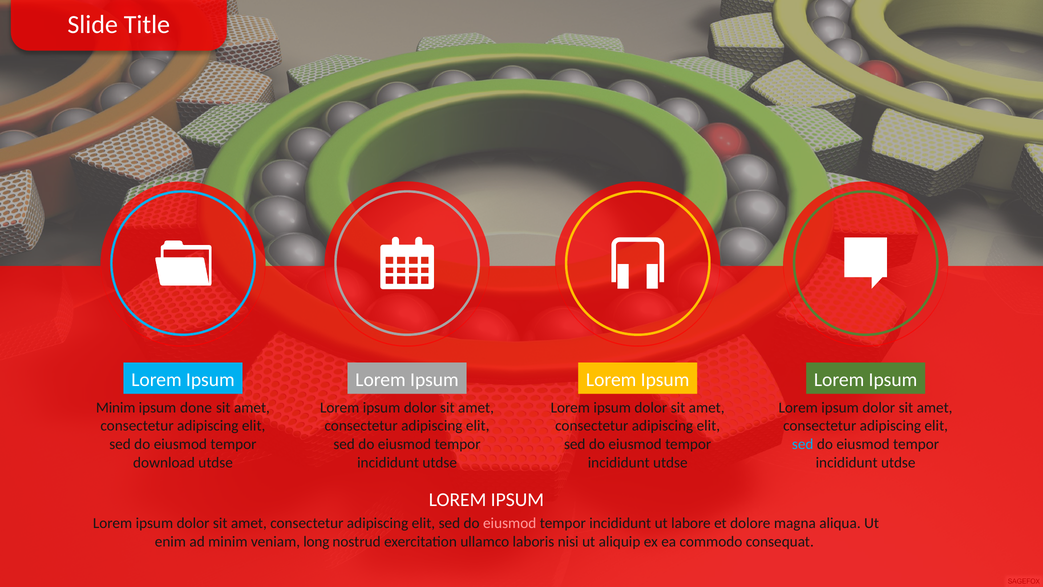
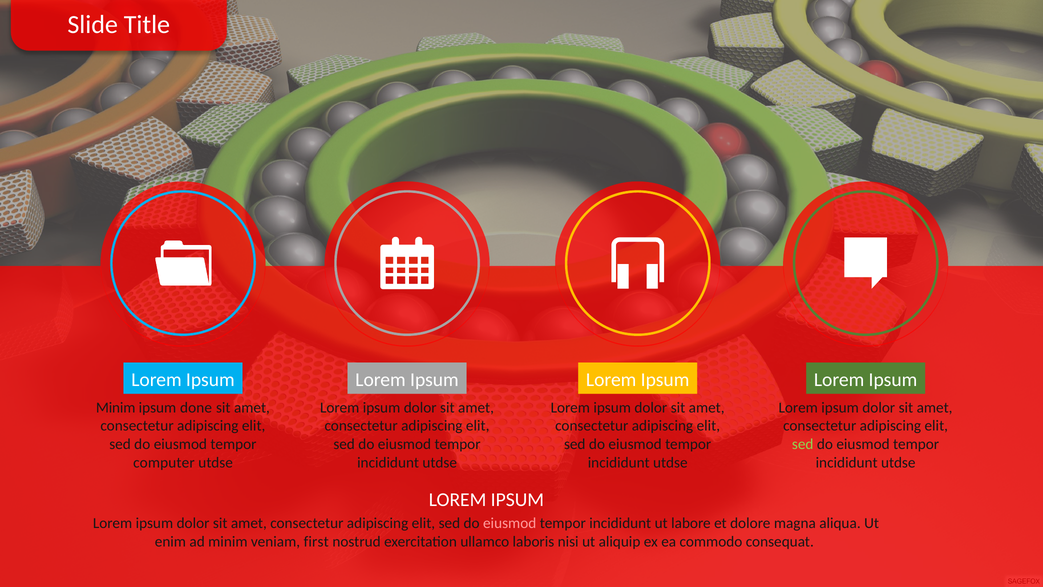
sed at (803, 444) colour: light blue -> light green
download: download -> computer
long: long -> first
